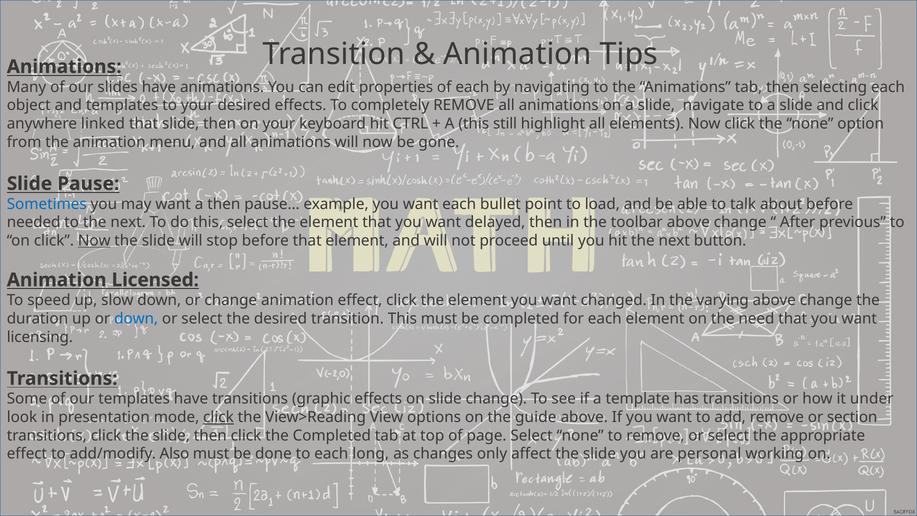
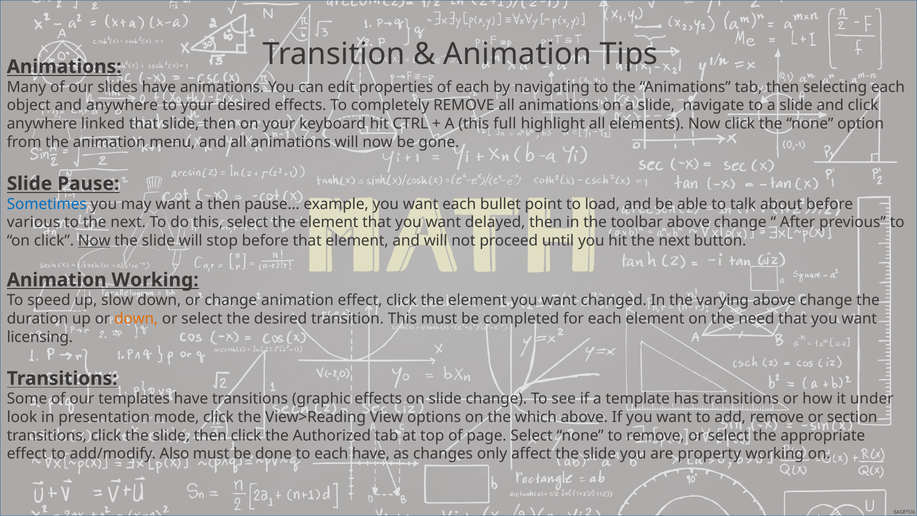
and templates: templates -> anywhere
still: still -> full
needed: needed -> various
Animation Licensed: Licensed -> Working
down at (136, 319) colour: blue -> orange
click at (218, 417) underline: present -> none
guide: guide -> which
the Completed: Completed -> Authorized
each long: long -> have
personal: personal -> property
